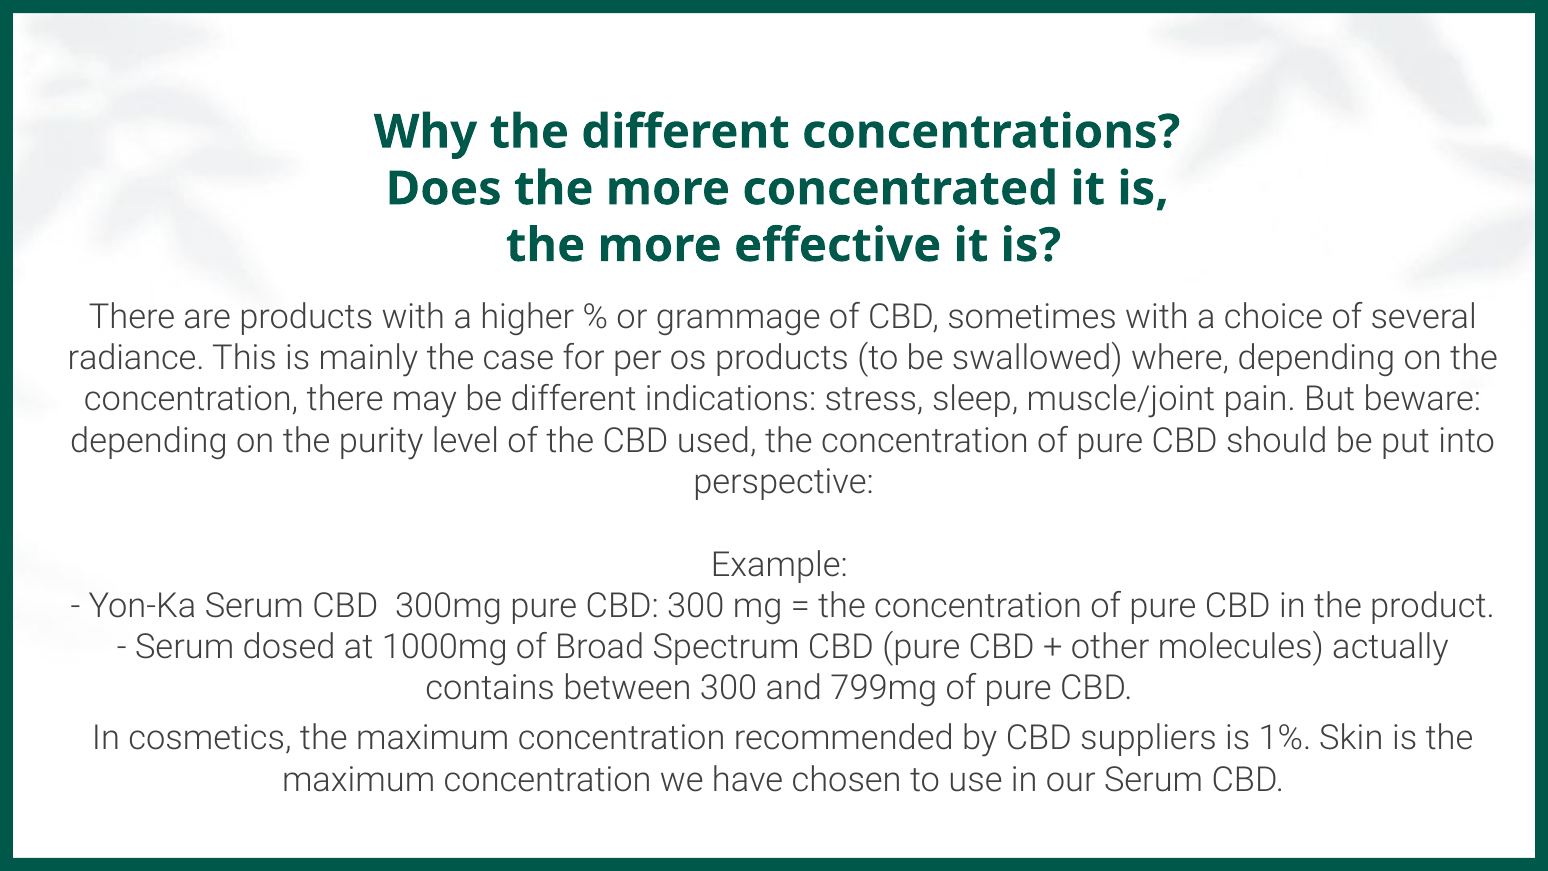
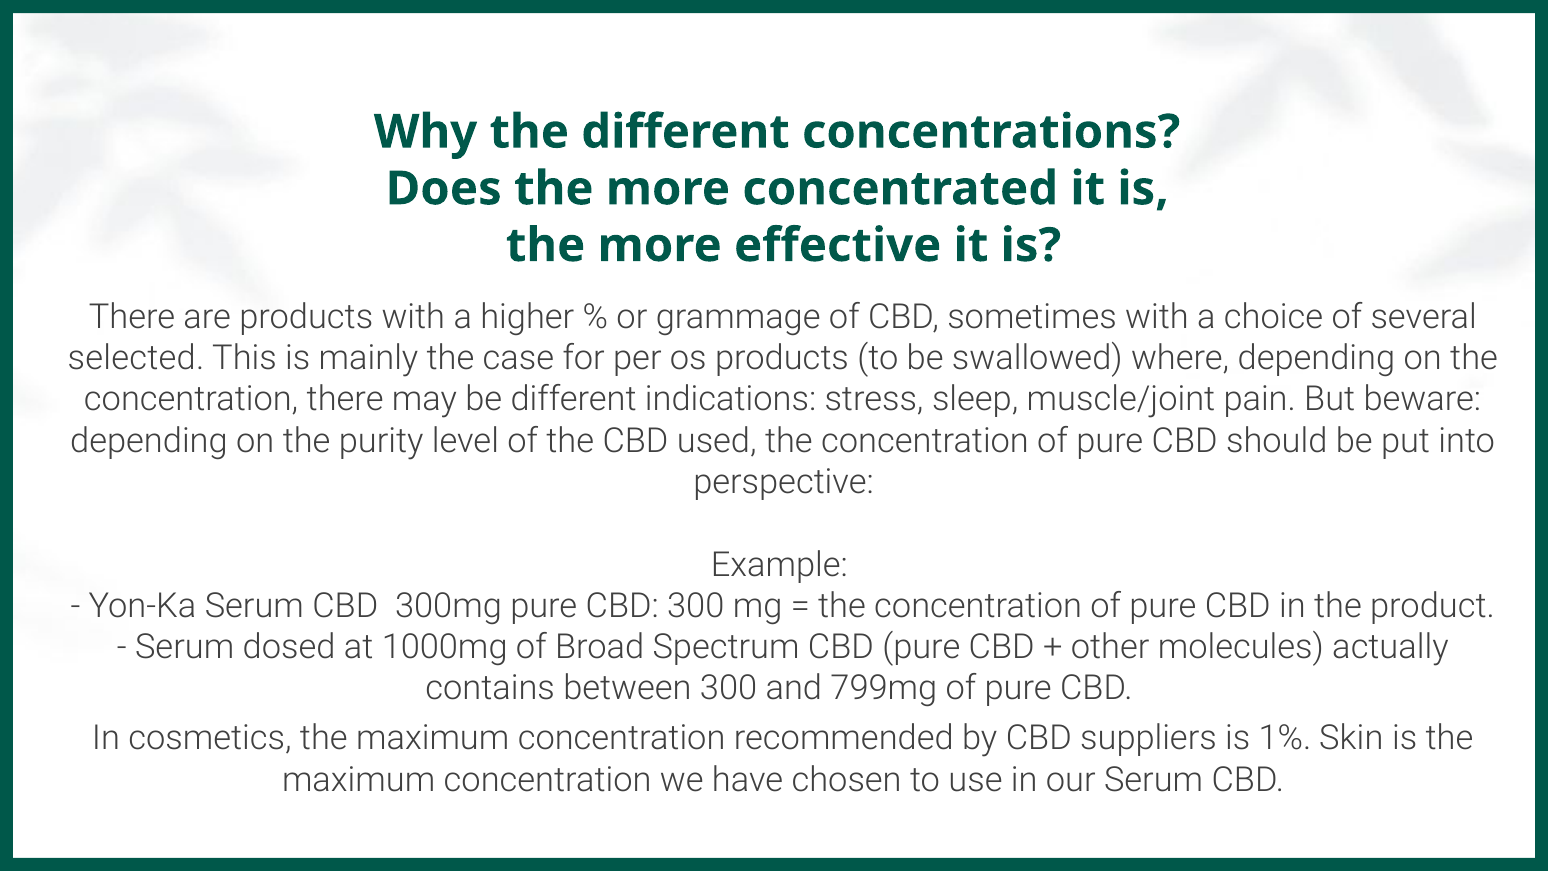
radiance: radiance -> selected
